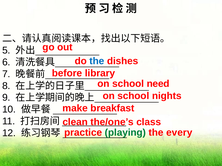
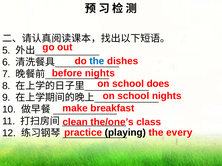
before library: library -> nights
need: need -> does
playing colour: green -> black
